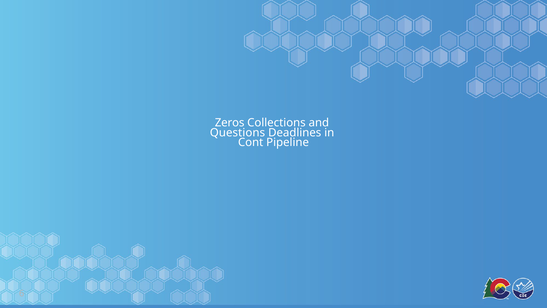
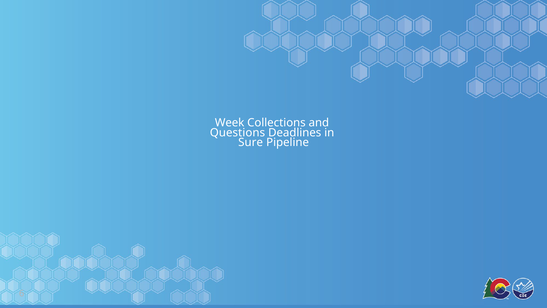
Zeros: Zeros -> Week
Cont: Cont -> Sure
